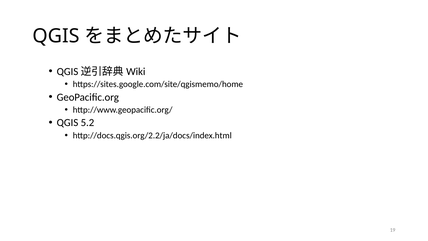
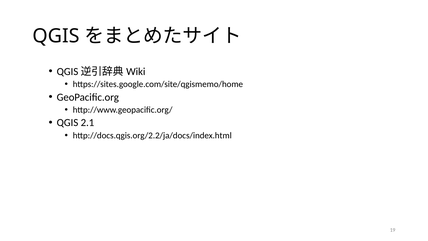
5.2: 5.2 -> 2.1
